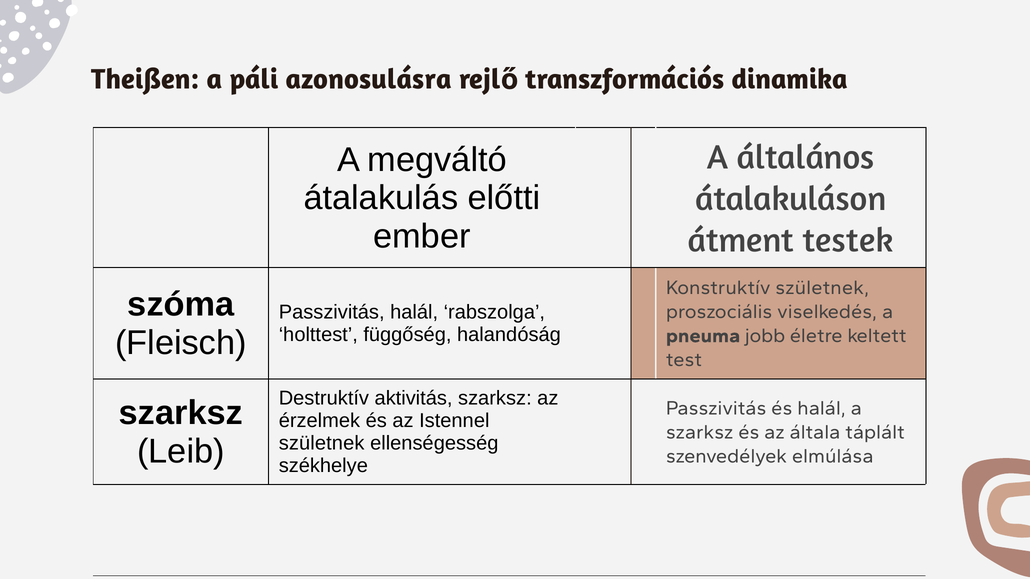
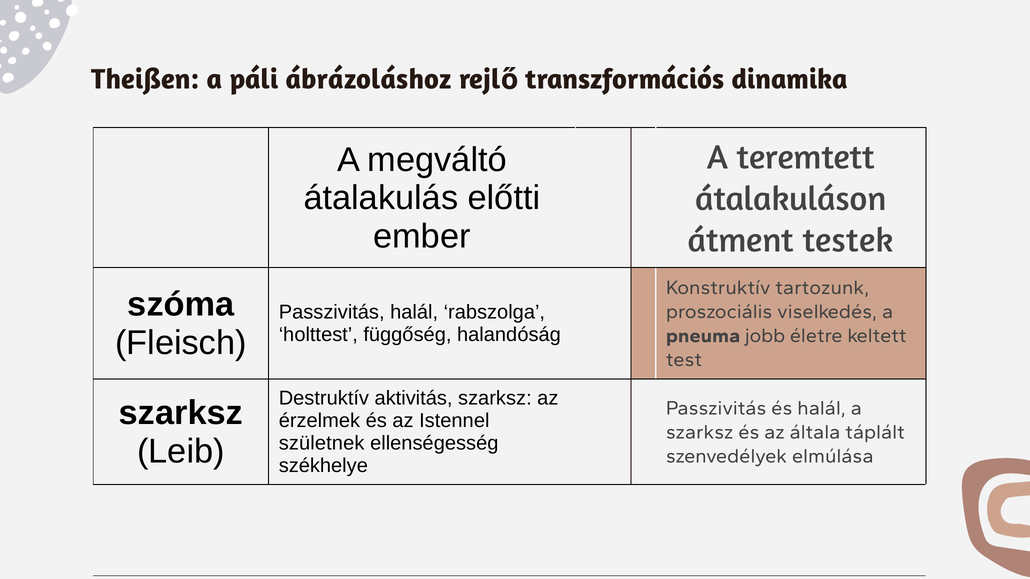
azonosulásra: azonosulásra -> ábrázoláshoz
általános: általános -> teremtett
Konstruktív születnek: születnek -> tartozunk
